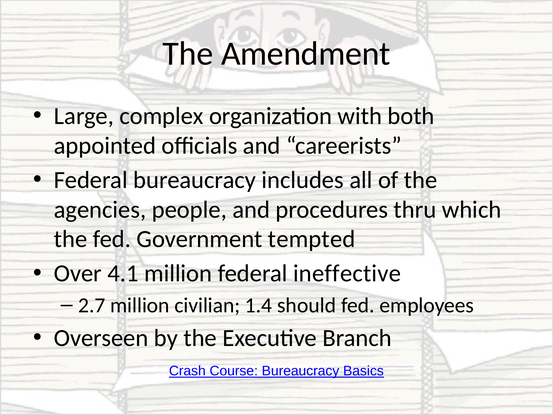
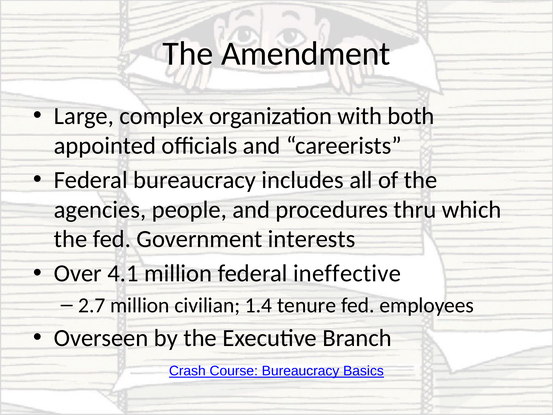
tempted: tempted -> interests
should: should -> tenure
